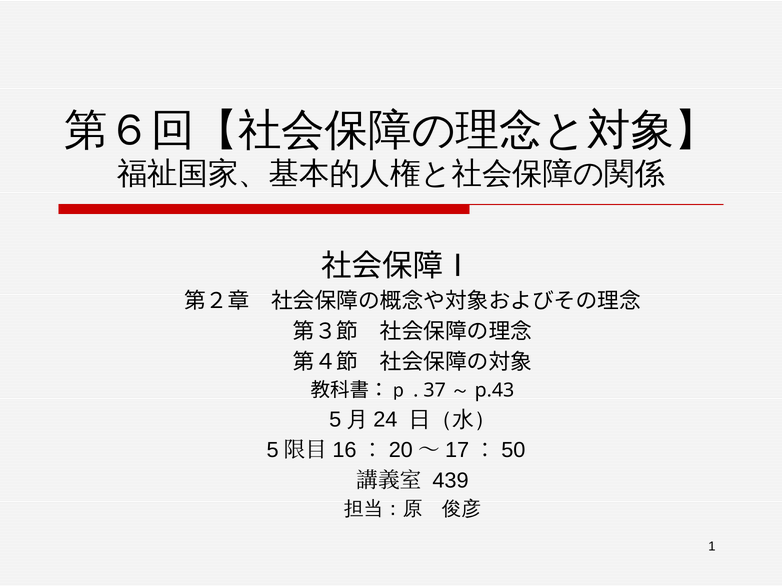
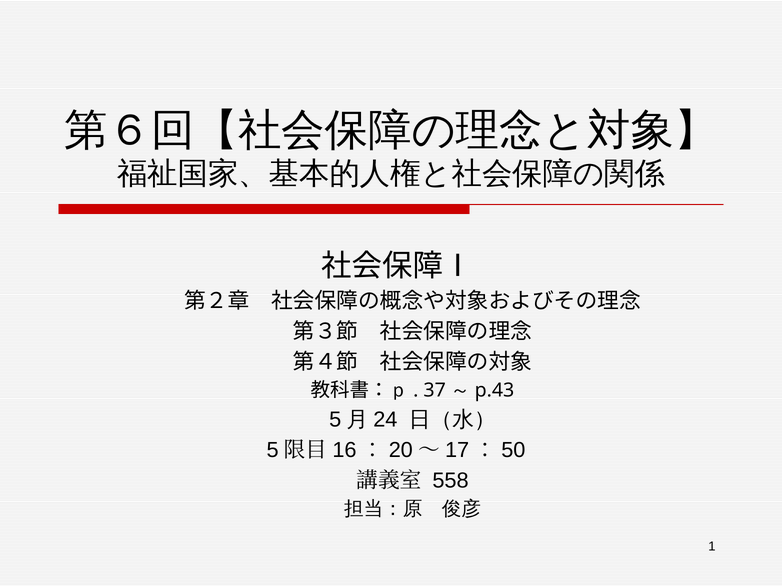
439: 439 -> 558
